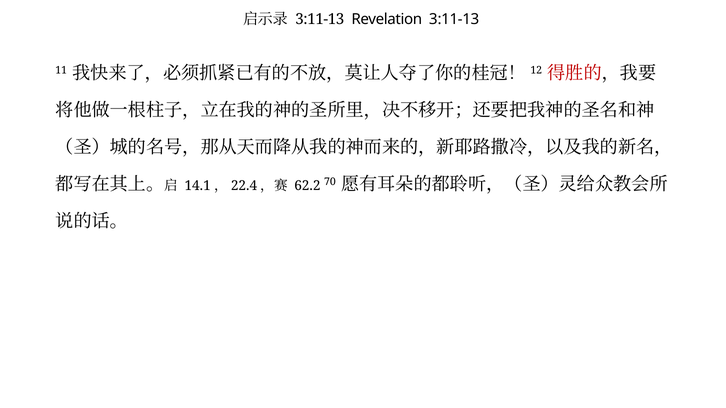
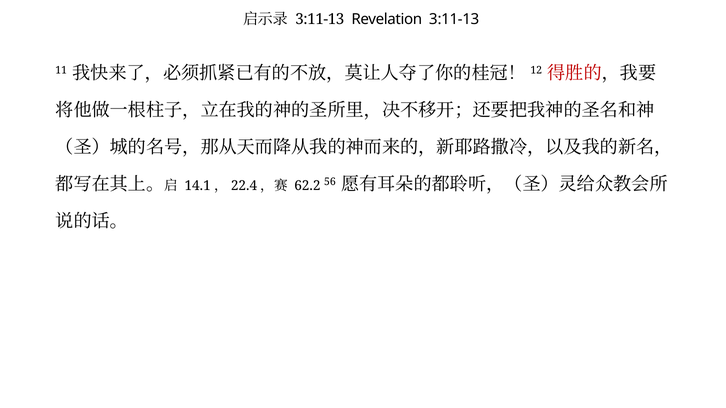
70: 70 -> 56
